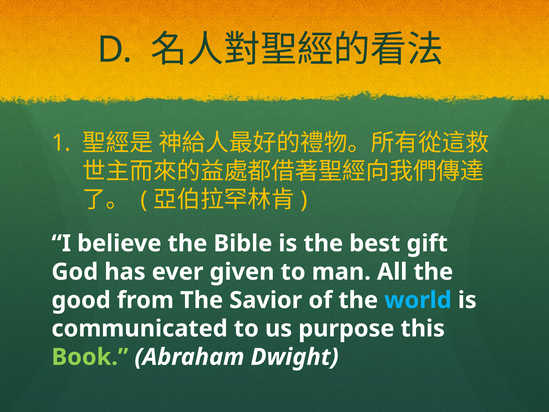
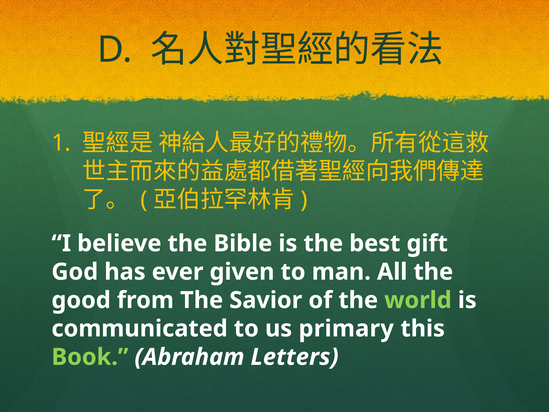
world colour: light blue -> light green
purpose: purpose -> primary
Dwight: Dwight -> Letters
